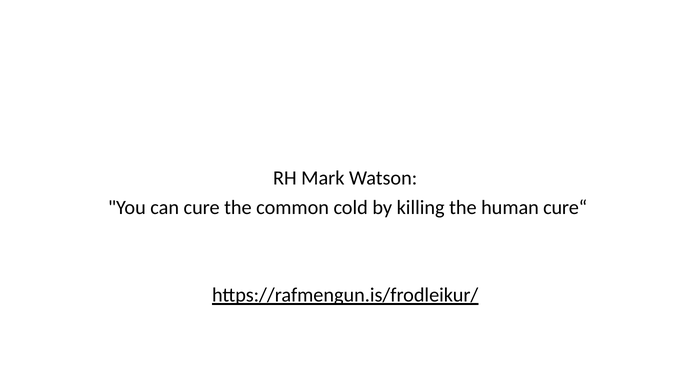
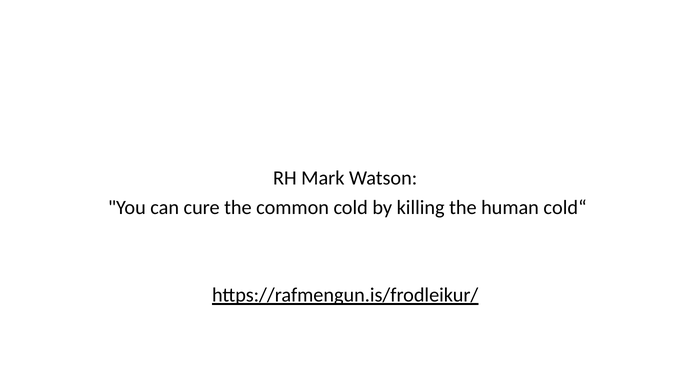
cure“: cure“ -> cold“
